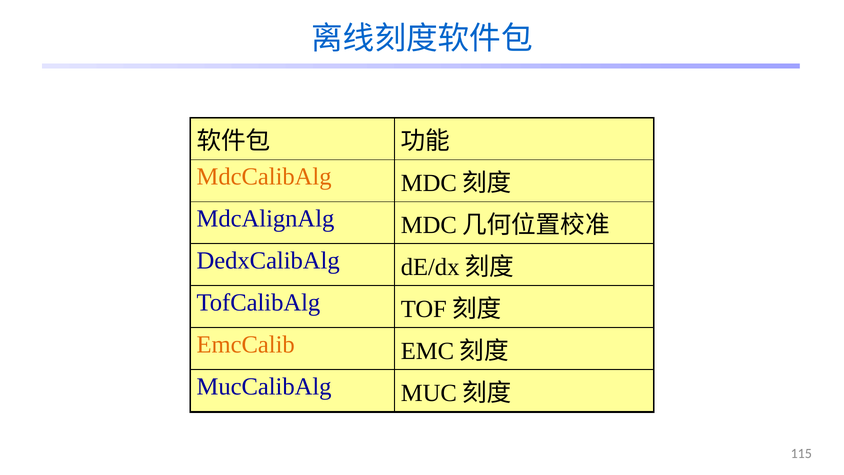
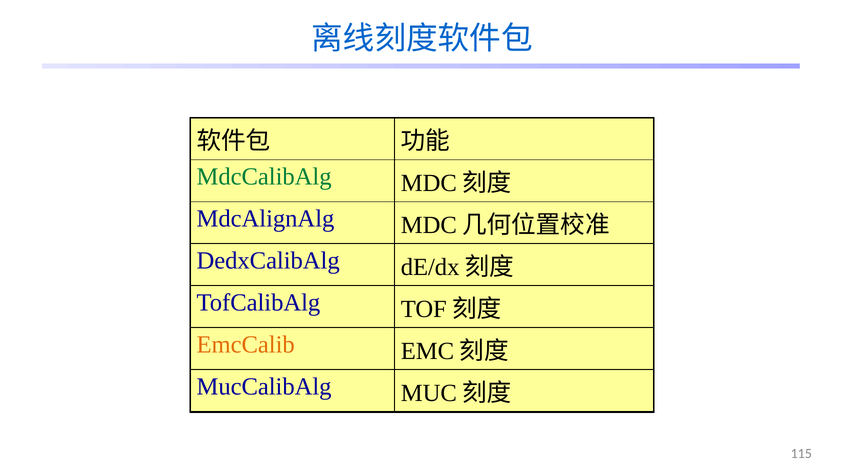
MdcCalibAlg colour: orange -> green
